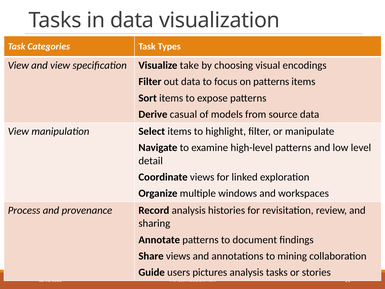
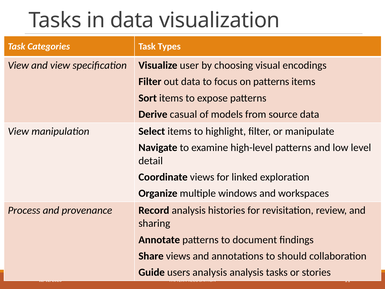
take: take -> user
mining: mining -> should
users pictures: pictures -> analysis
